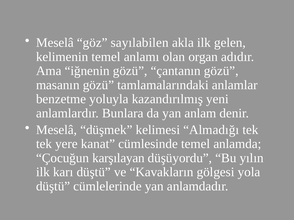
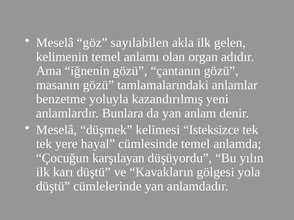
Almadığı: Almadığı -> Isteksizce
kanat: kanat -> hayal
